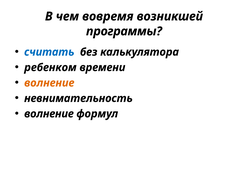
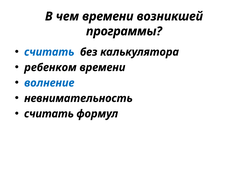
чем вовремя: вовремя -> времени
волнение at (49, 83) colour: orange -> blue
волнение at (49, 114): волнение -> считать
